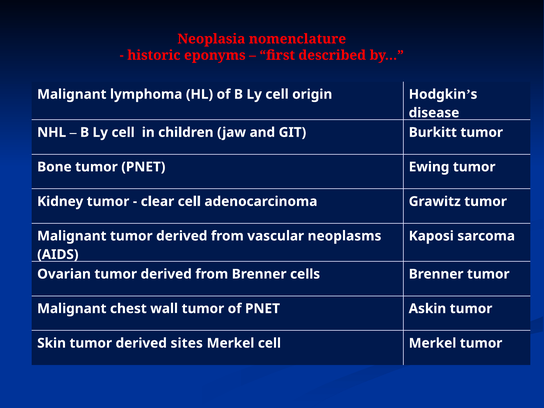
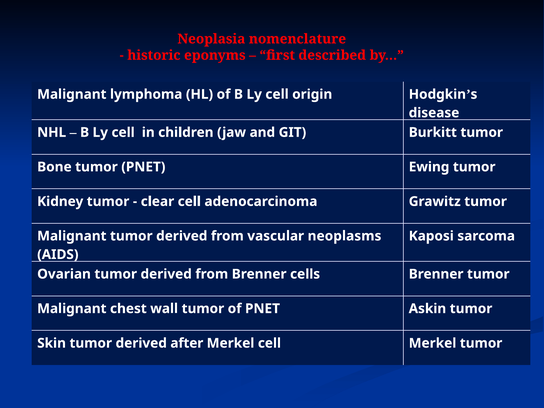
sites: sites -> after
